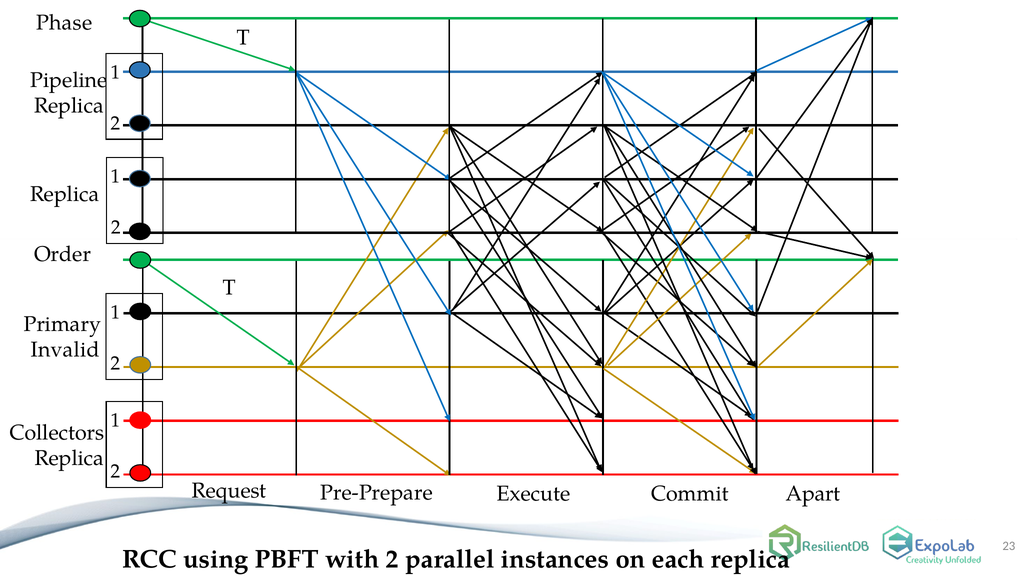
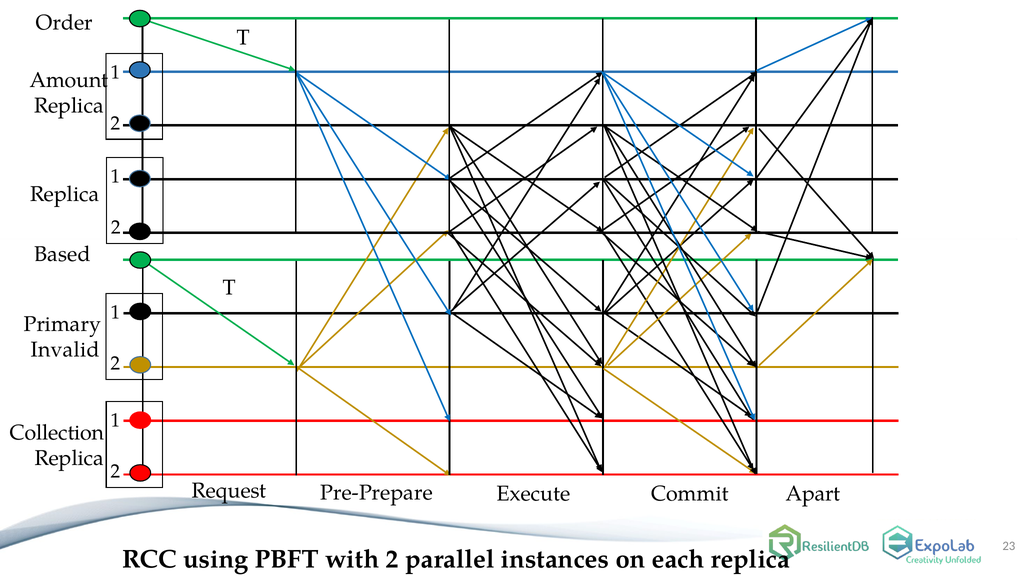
Phase: Phase -> Order
Pipeline: Pipeline -> Amount
Order: Order -> Based
Collectors: Collectors -> Collection
